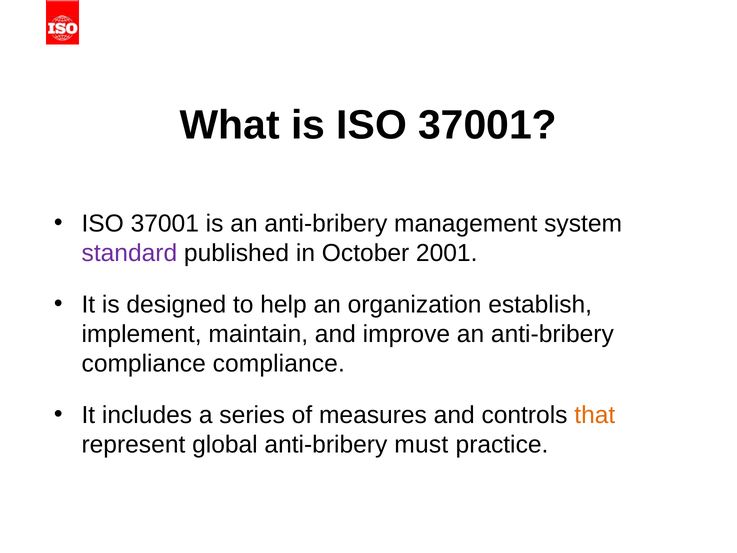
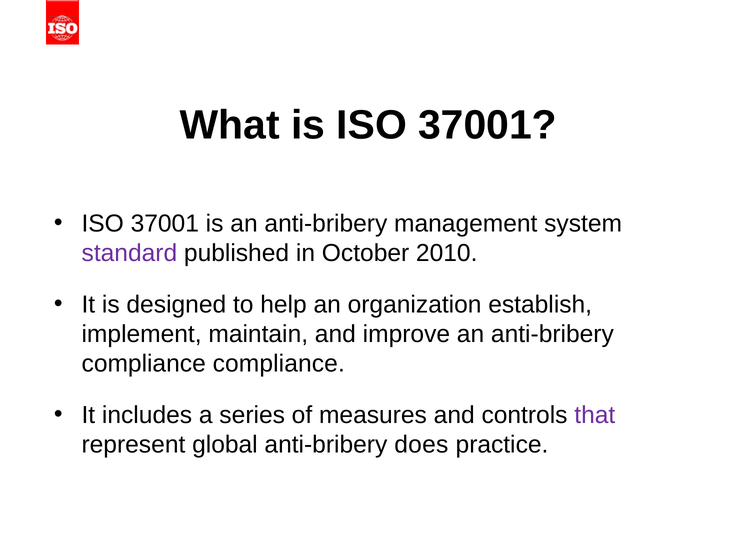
2001: 2001 -> 2010
that colour: orange -> purple
must: must -> does
